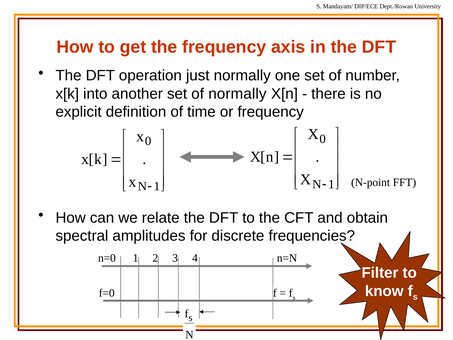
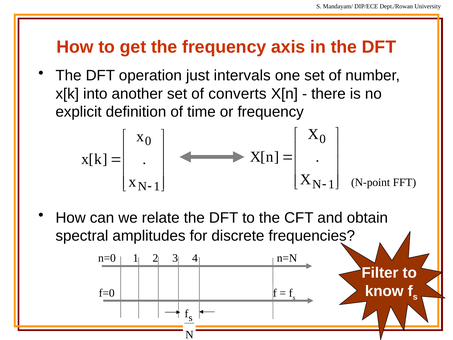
just normally: normally -> intervals
of normally: normally -> converts
